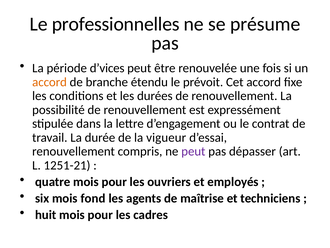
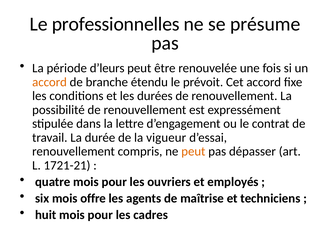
d’vices: d’vices -> d’leurs
peut at (193, 151) colour: purple -> orange
1251-21: 1251-21 -> 1721-21
fond: fond -> offre
